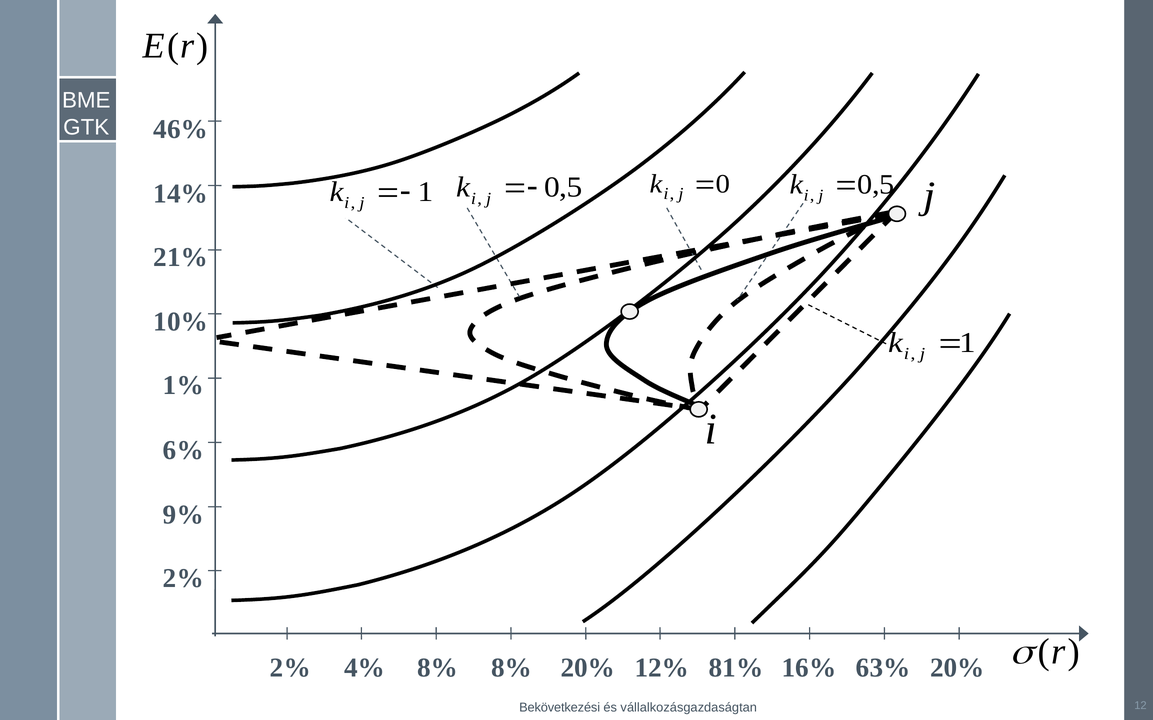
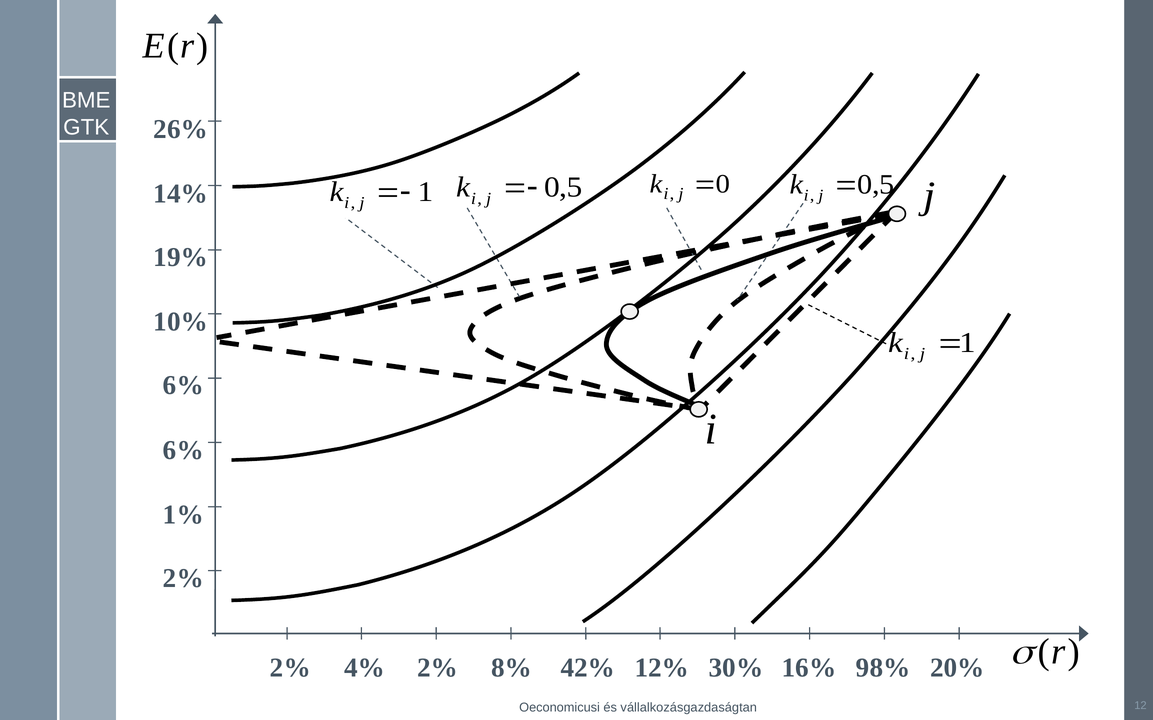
46%: 46% -> 26%
21%: 21% -> 19%
1% at (183, 386): 1% -> 6%
9%: 9% -> 1%
4% 8%: 8% -> 2%
8% 20%: 20% -> 42%
81%: 81% -> 30%
63%: 63% -> 98%
Bekövetkezési: Bekövetkezési -> Oeconomicusi
